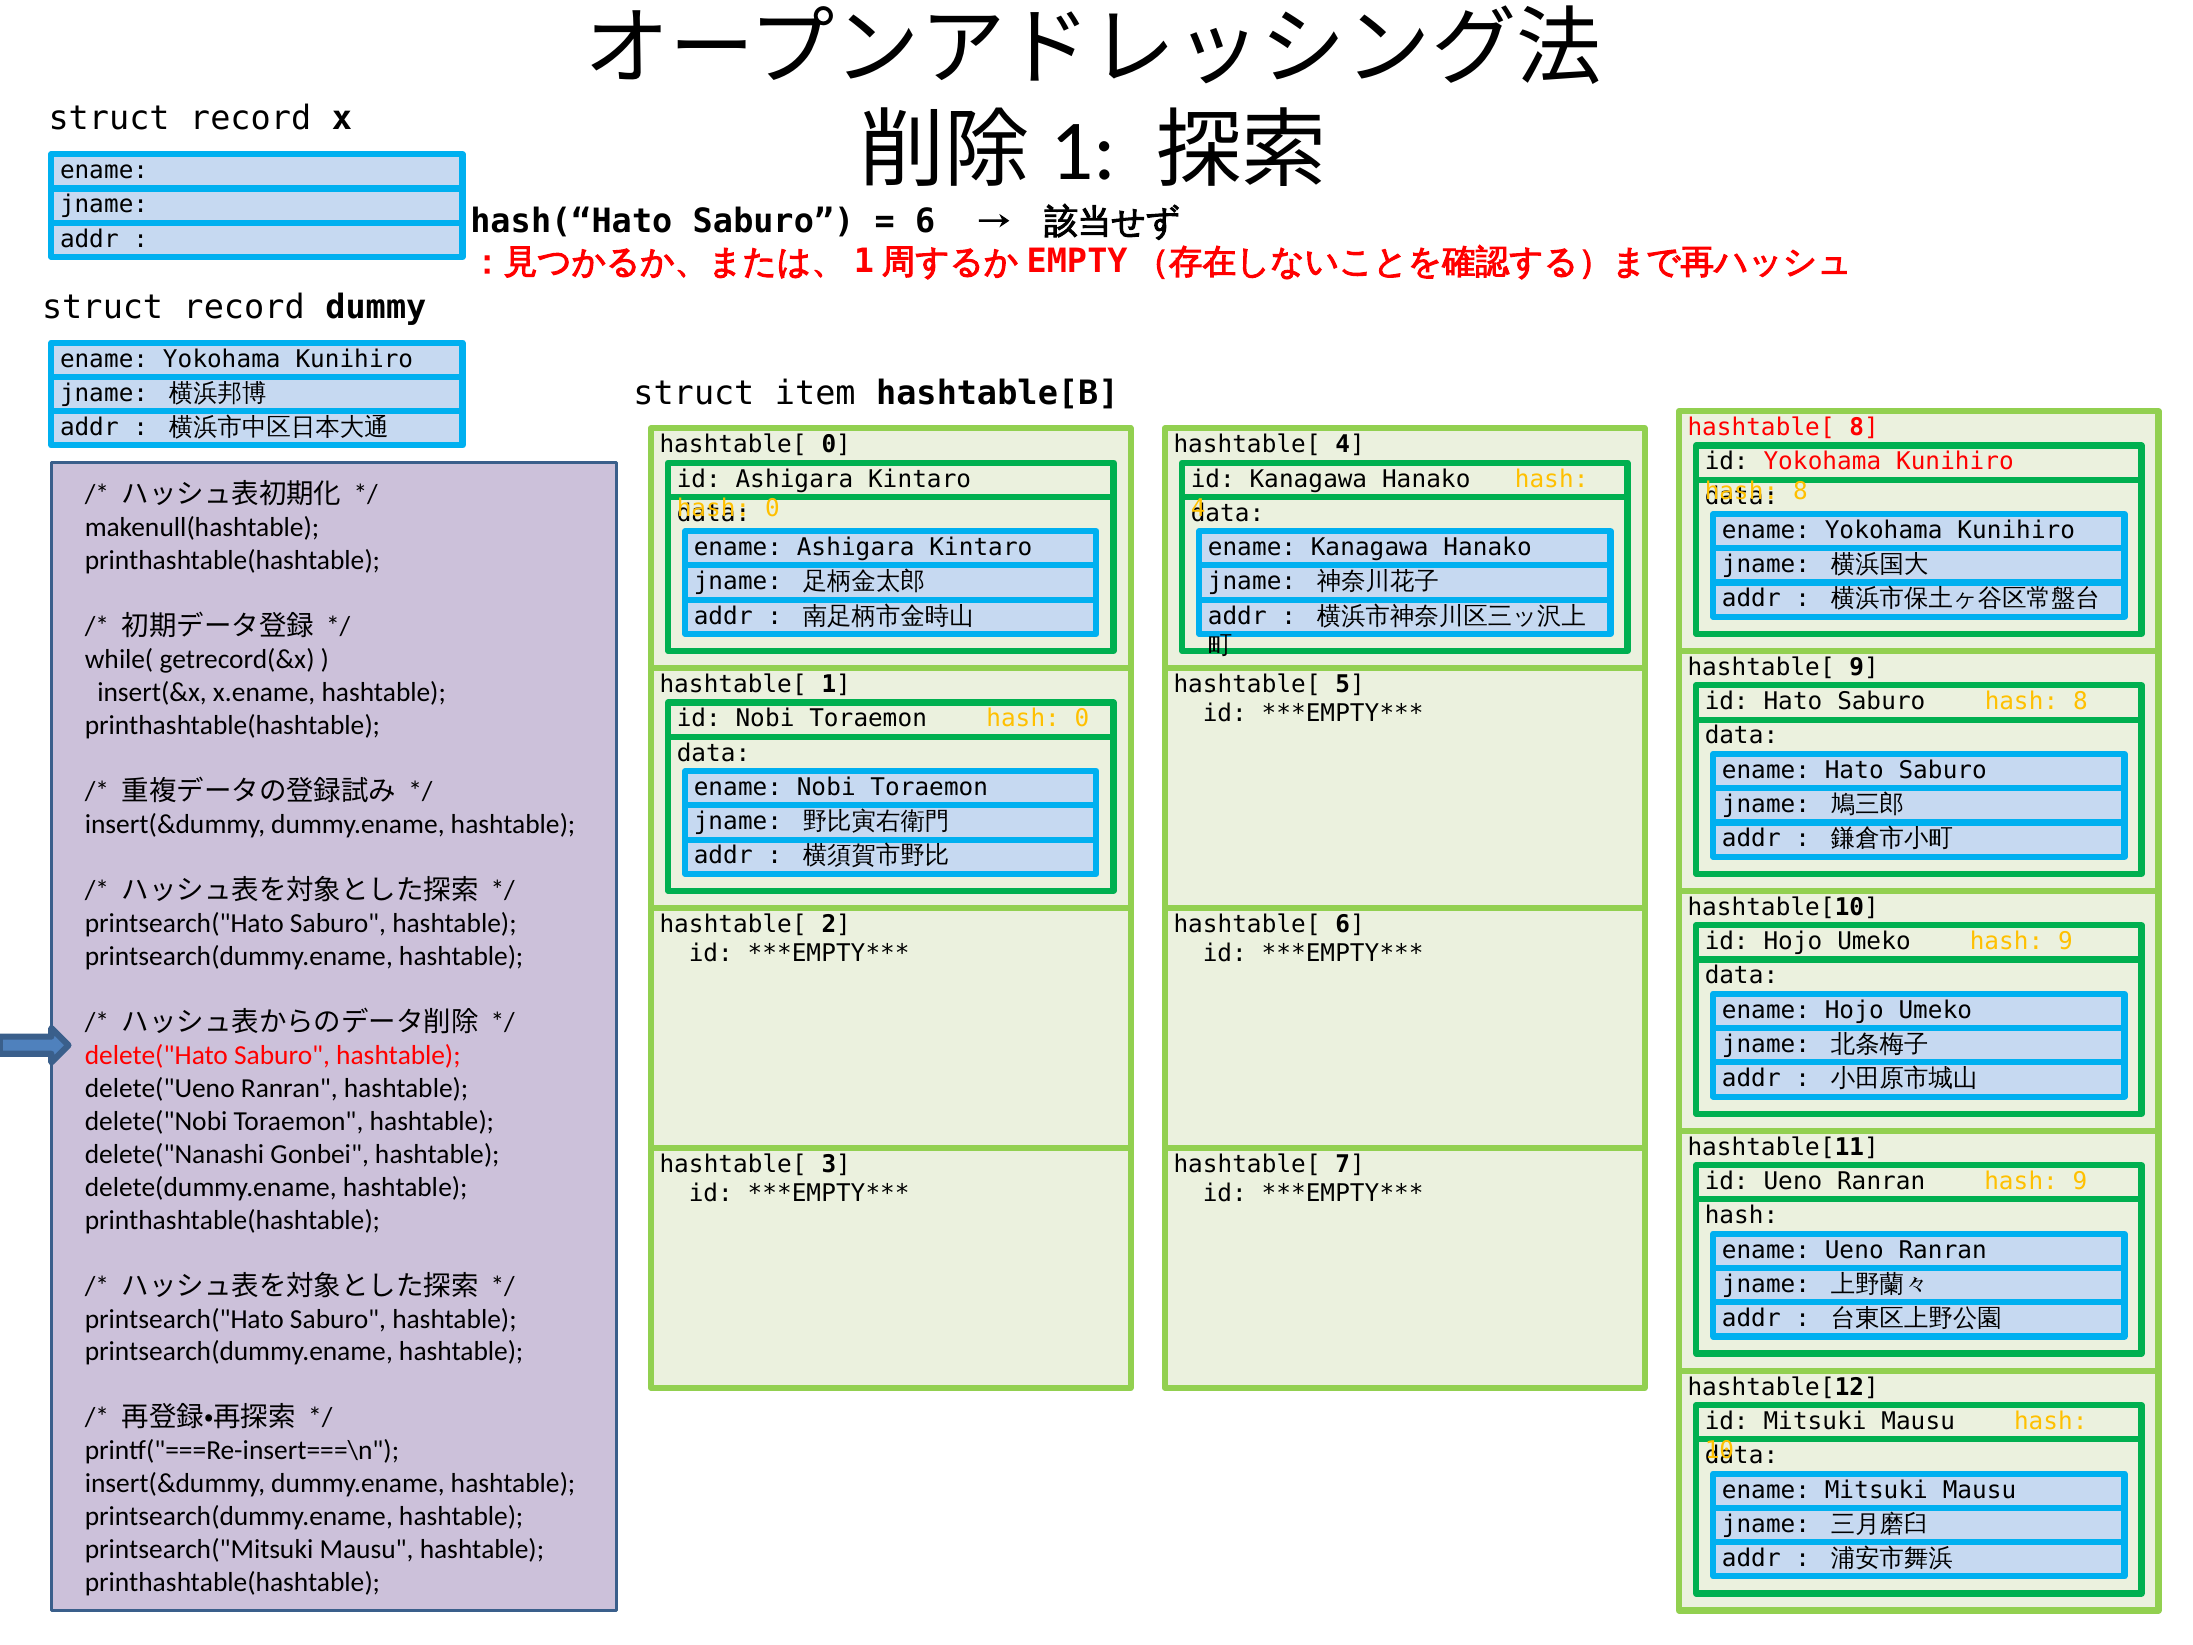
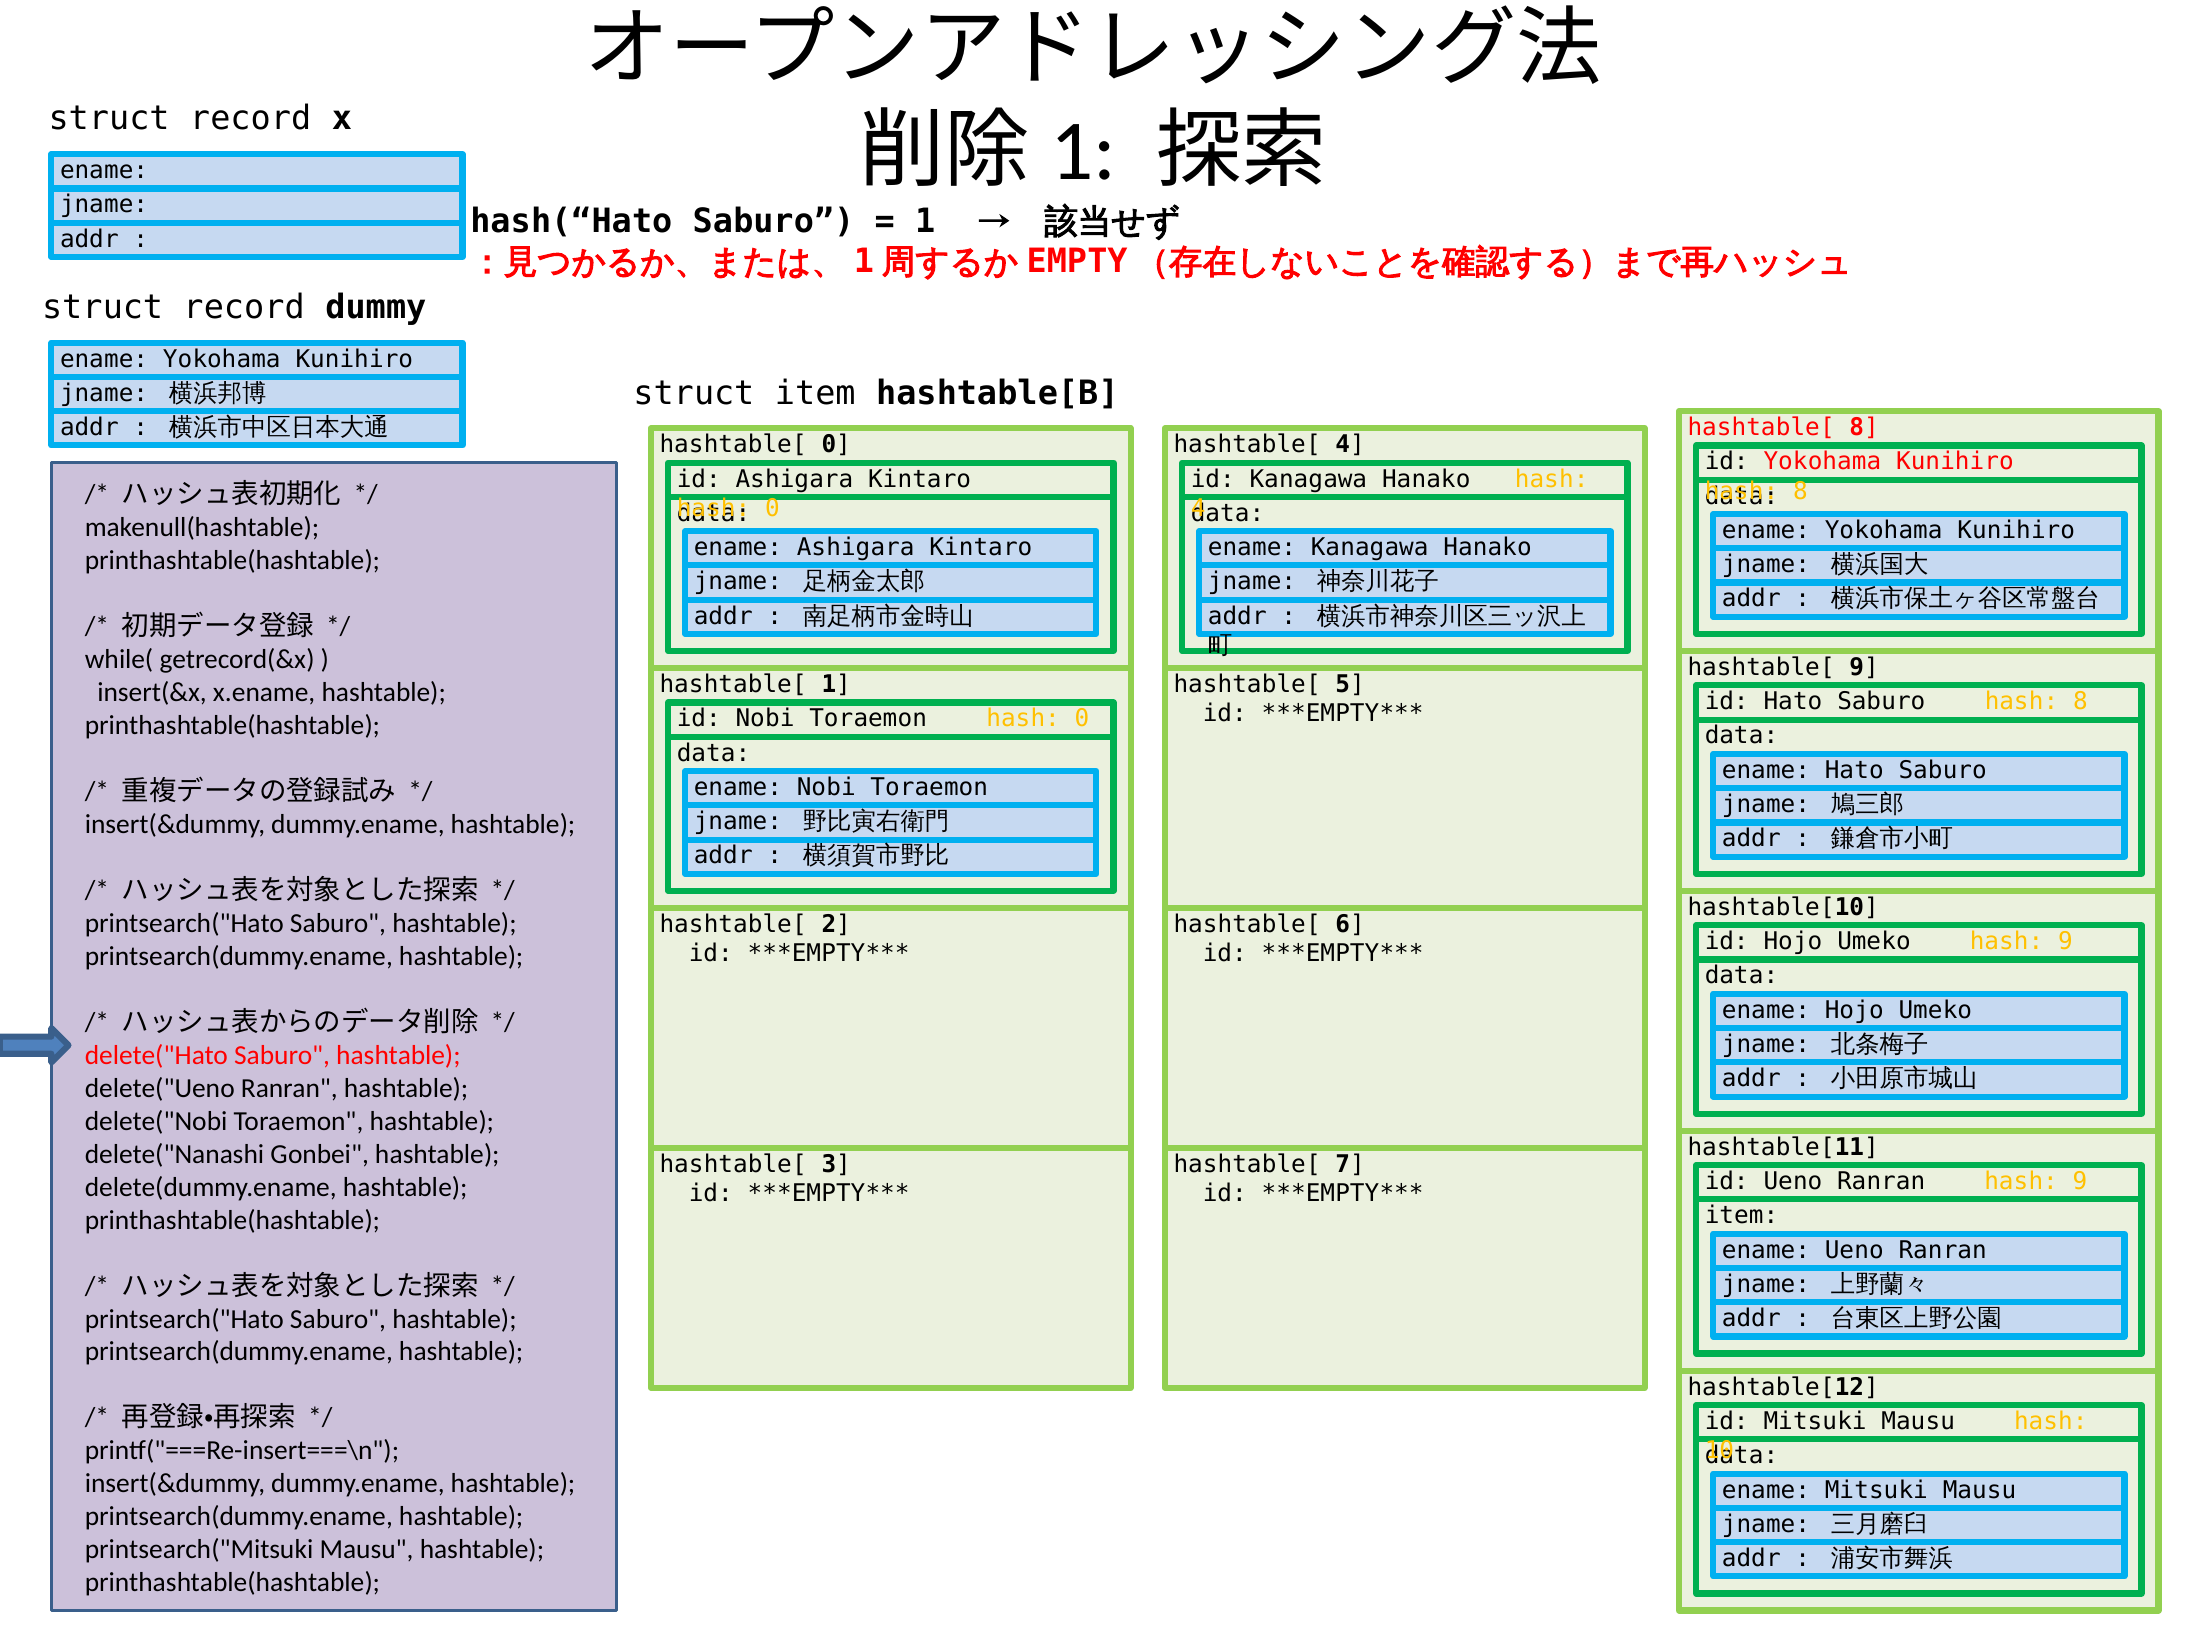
6 at (925, 222): 6 -> 1
hash at (1741, 1216): hash -> item
